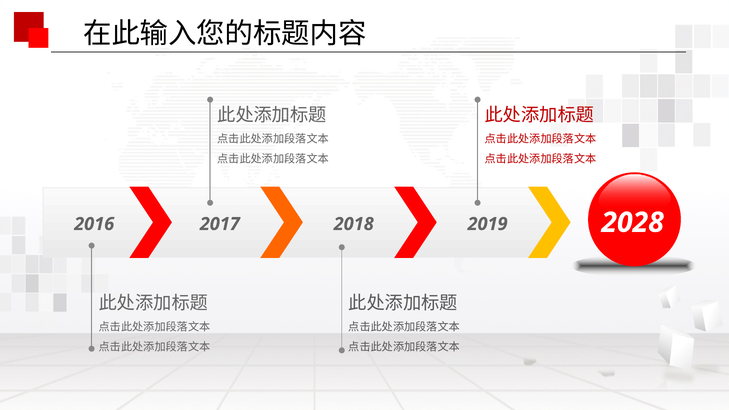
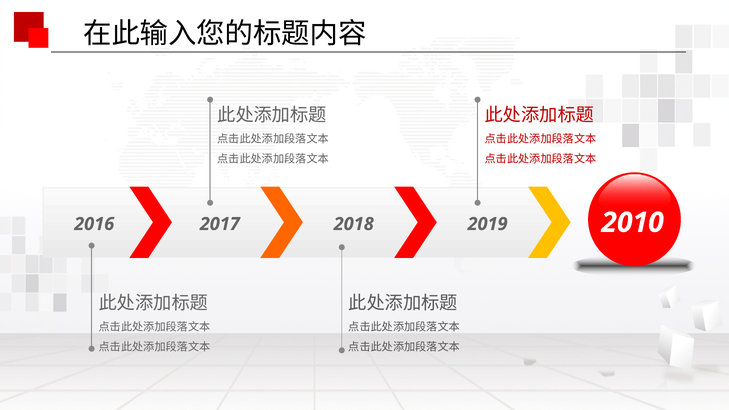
2028: 2028 -> 2010
